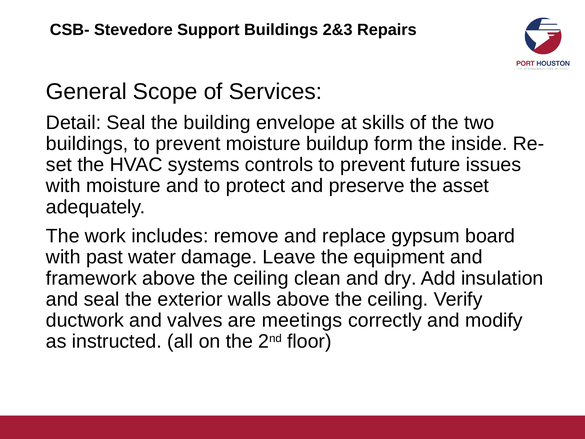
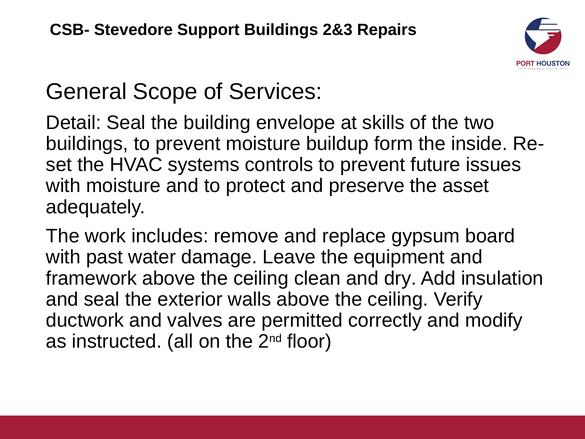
meetings: meetings -> permitted
